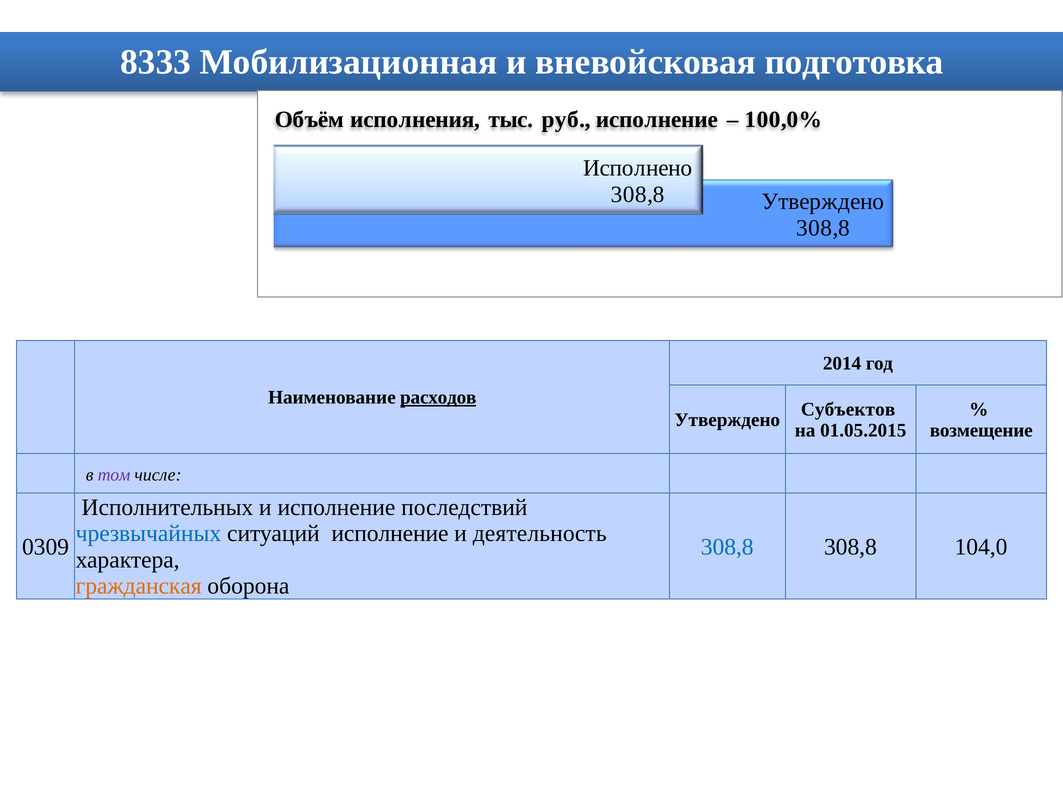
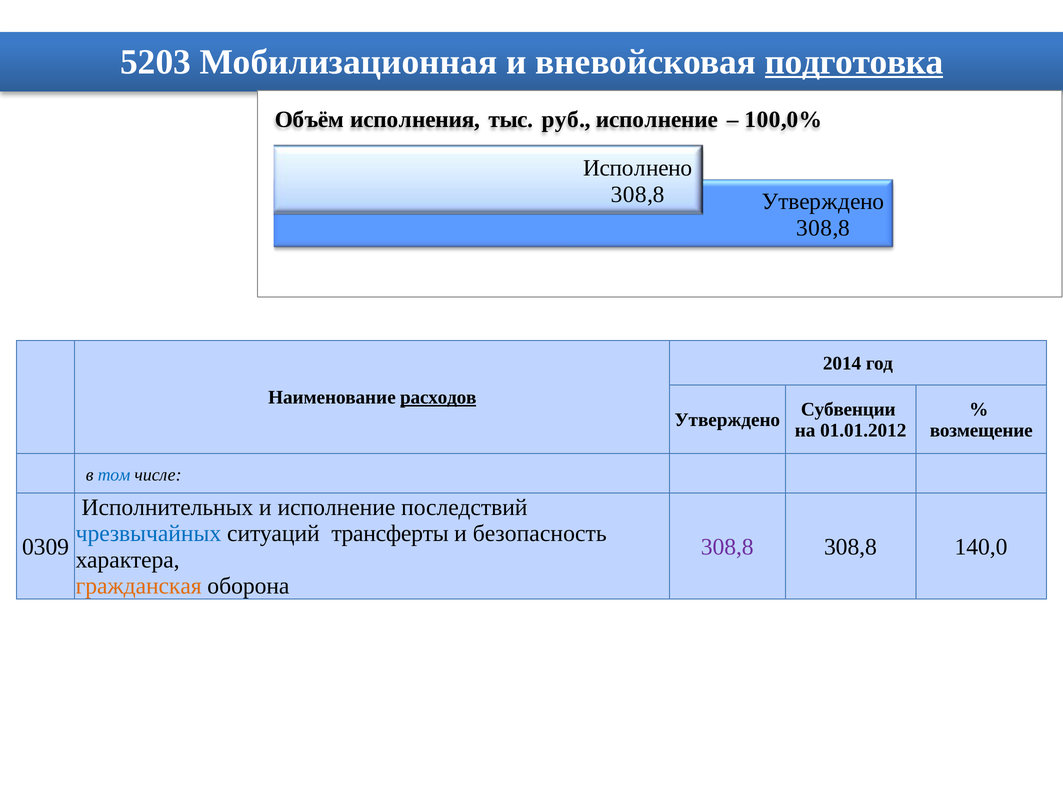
8333: 8333 -> 5203
подготовка underline: none -> present
Субъектов: Субъектов -> Субвенции
01.05.2015: 01.05.2015 -> 01.01.2012
том colour: purple -> blue
ситуаций исполнение: исполнение -> трансферты
деятельность: деятельность -> безопасность
308,8 at (727, 547) colour: blue -> purple
104,0: 104,0 -> 140,0
